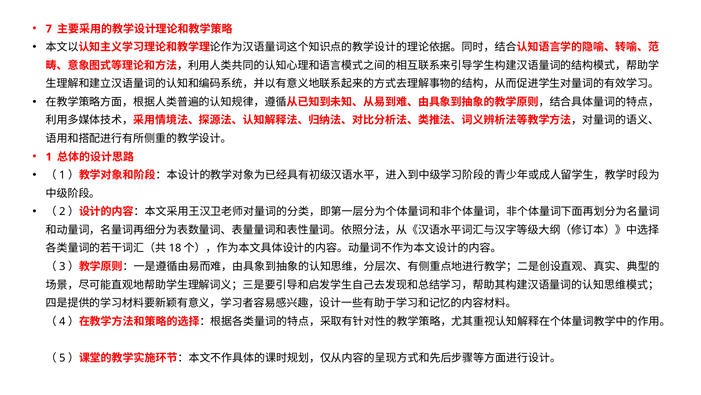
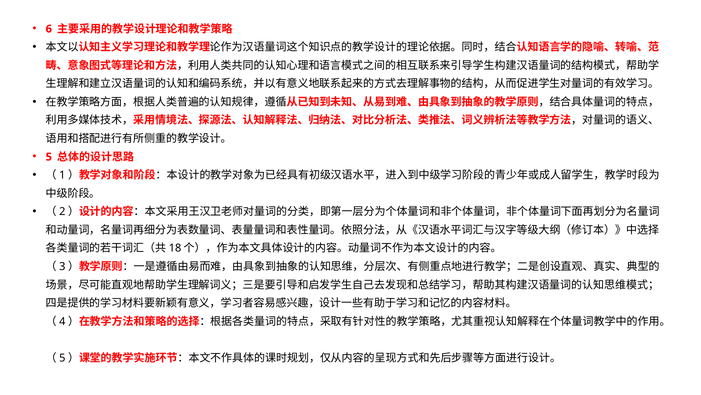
7: 7 -> 6
1: 1 -> 5
